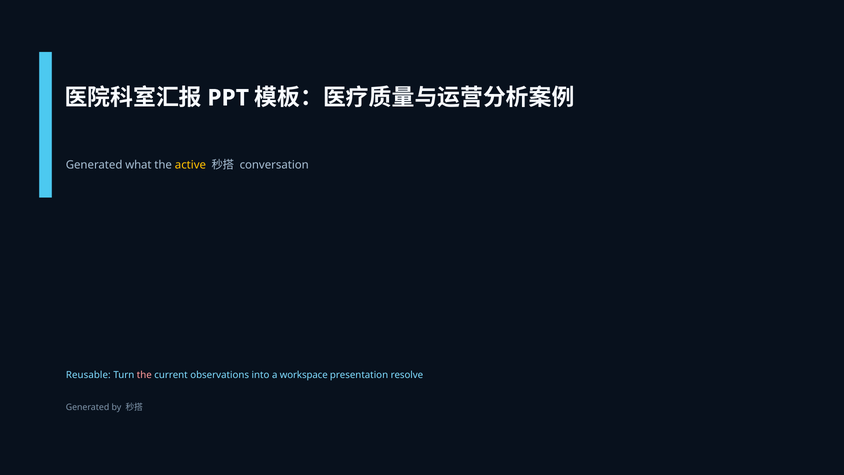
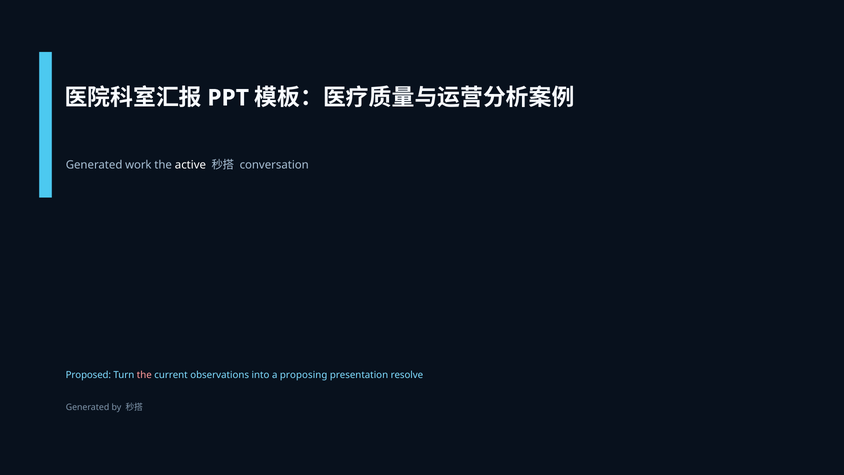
what: what -> work
active colour: yellow -> white
Reusable: Reusable -> Proposed
workspace: workspace -> proposing
